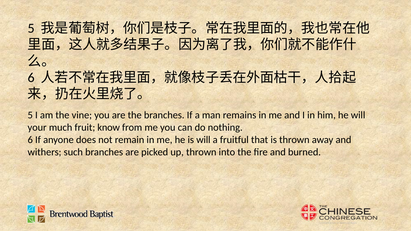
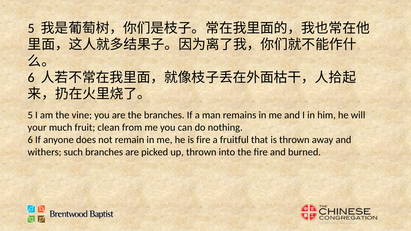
know: know -> clean
is will: will -> fire
